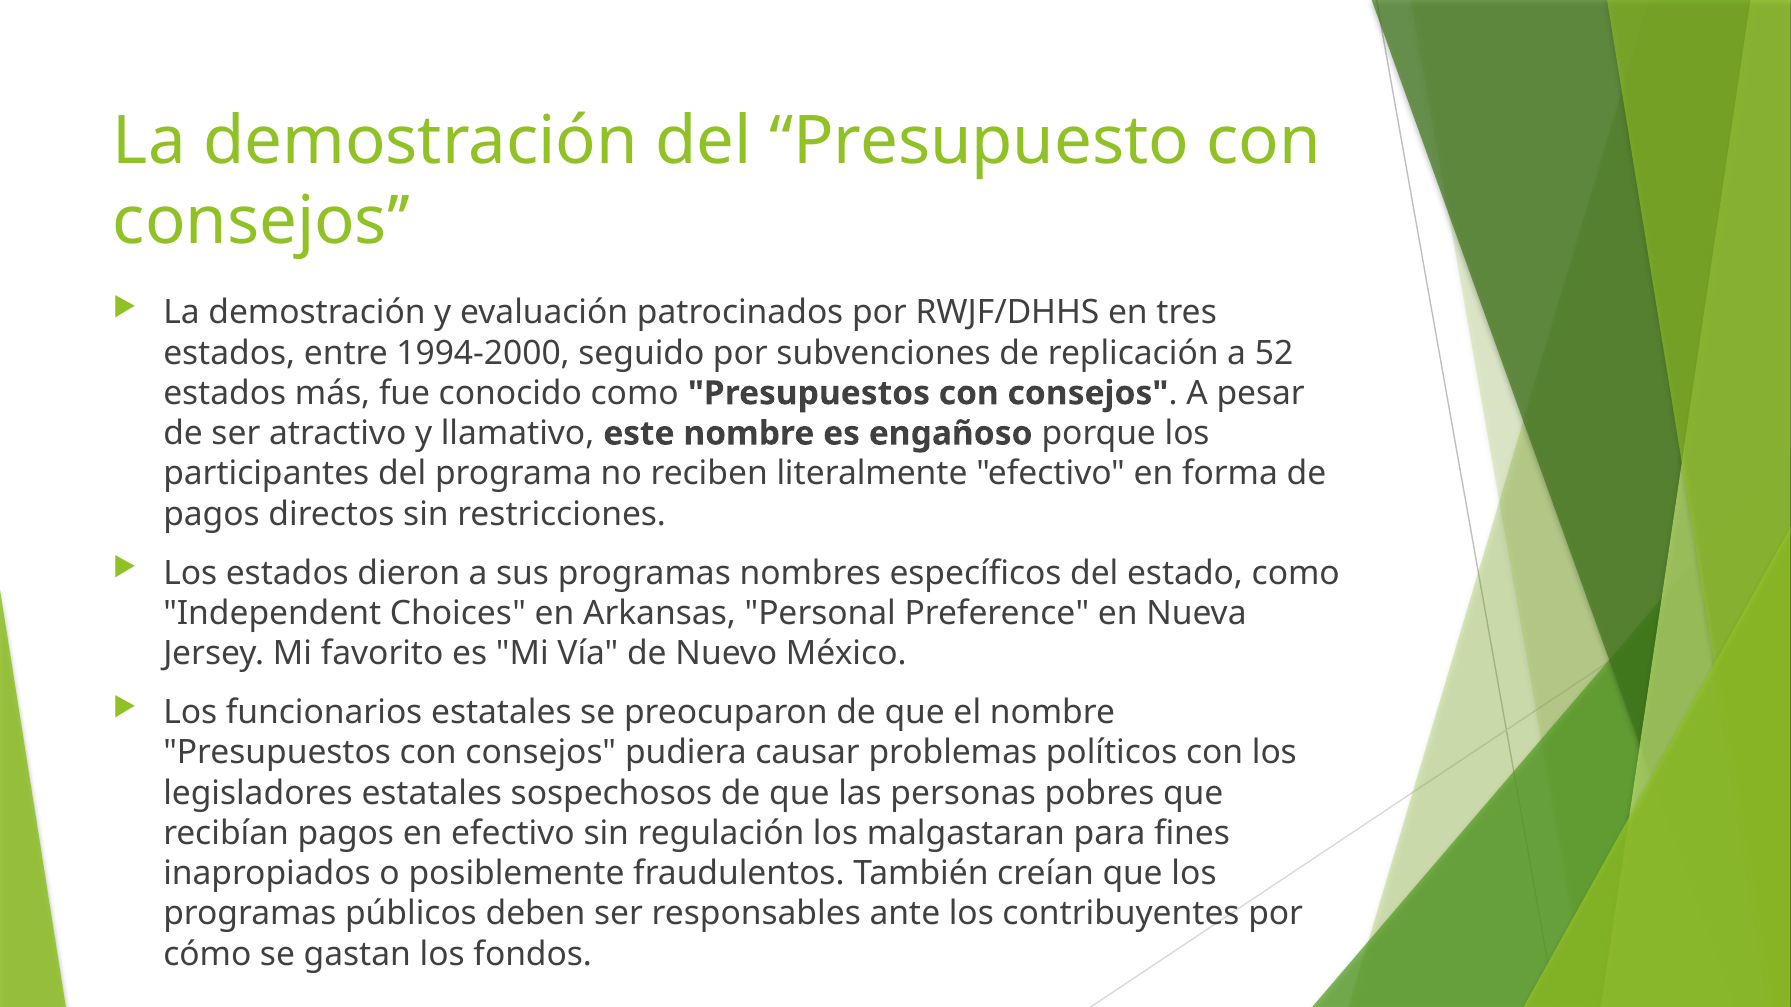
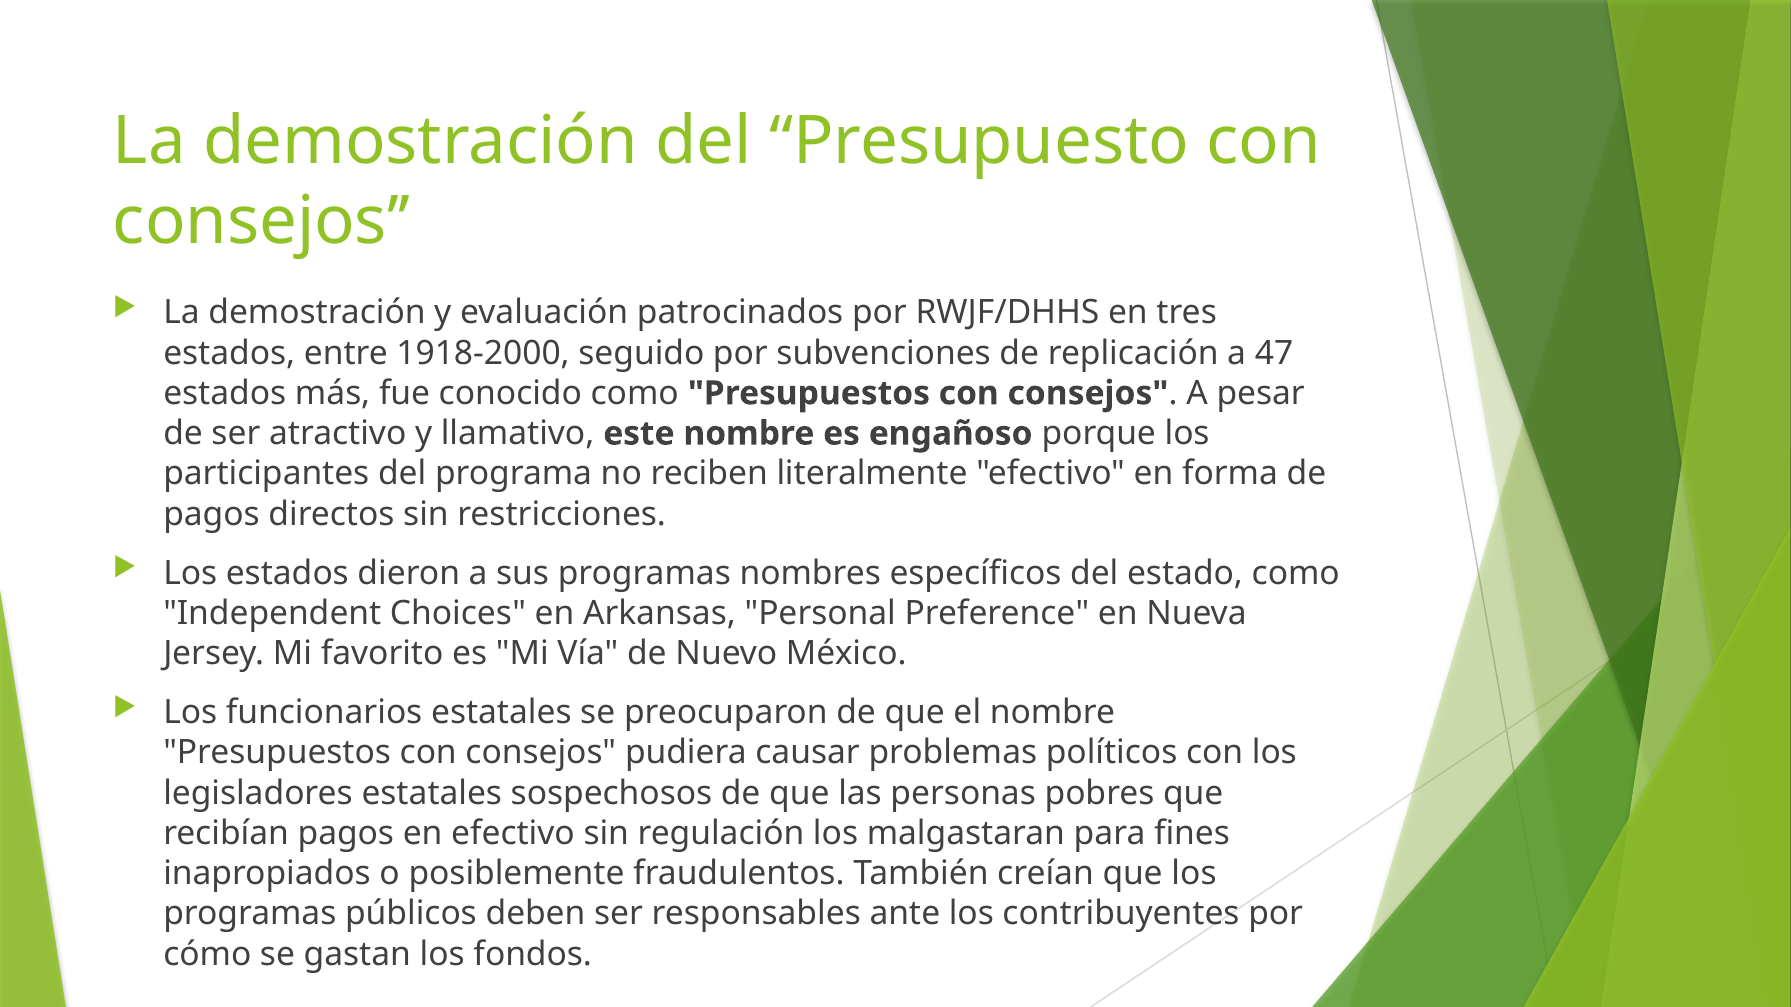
1994-2000: 1994-2000 -> 1918-2000
52: 52 -> 47
